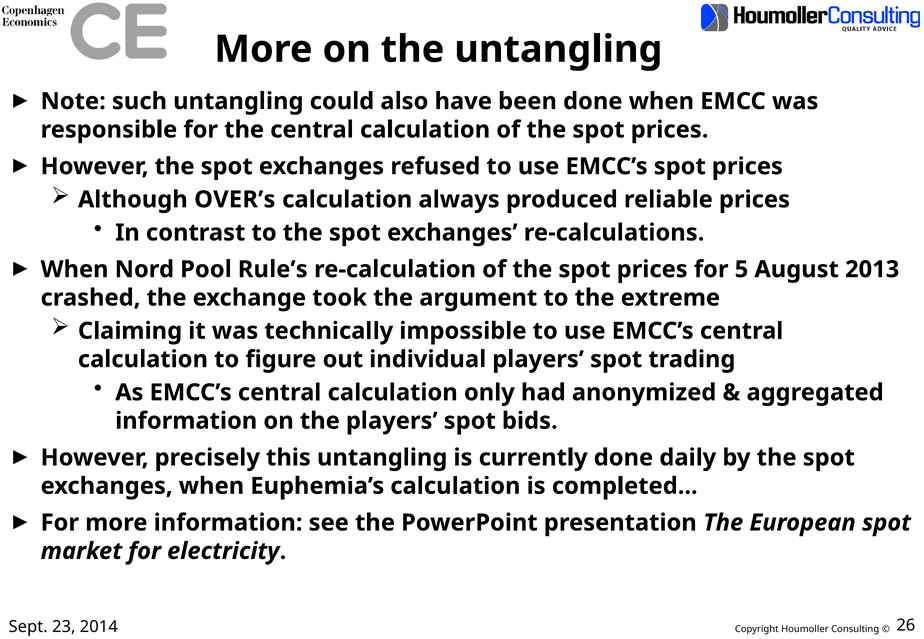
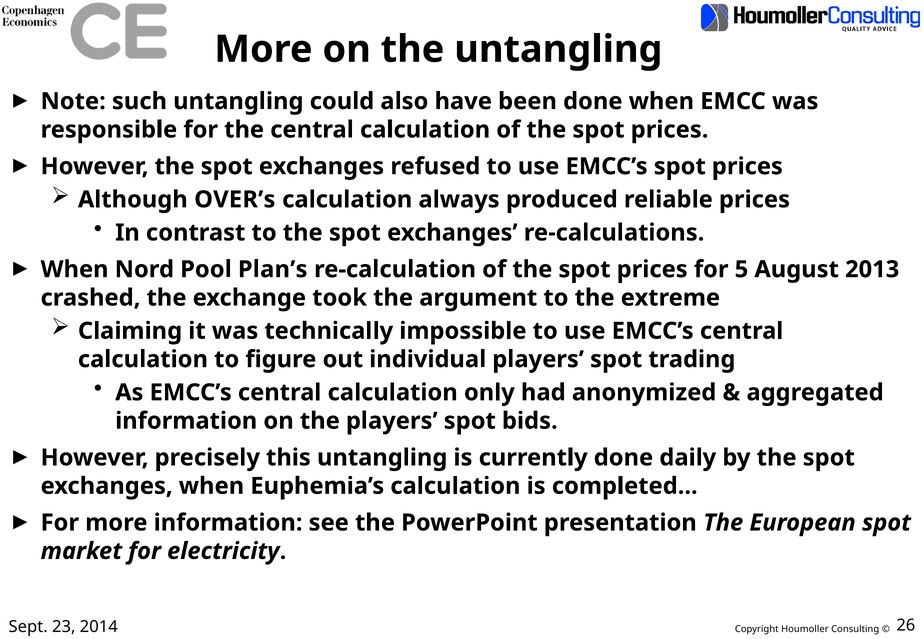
Rule’s: Rule’s -> Plan’s
